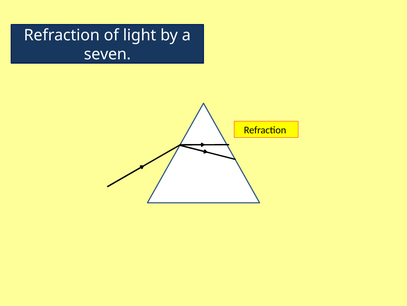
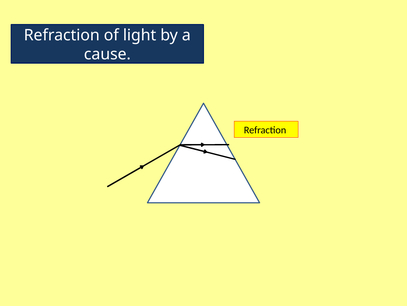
seven: seven -> cause
